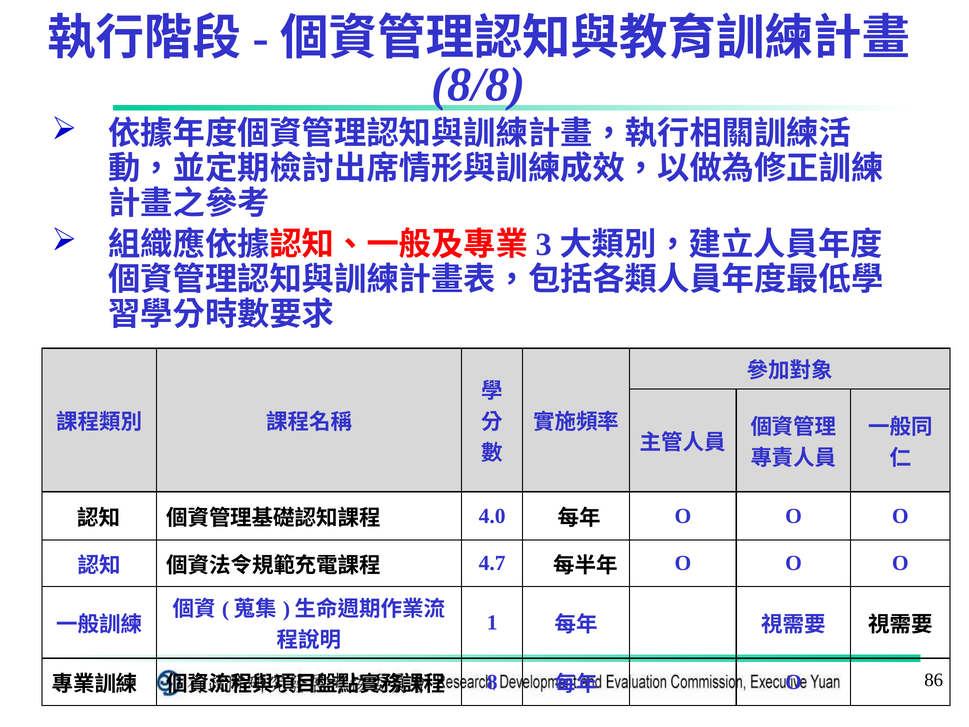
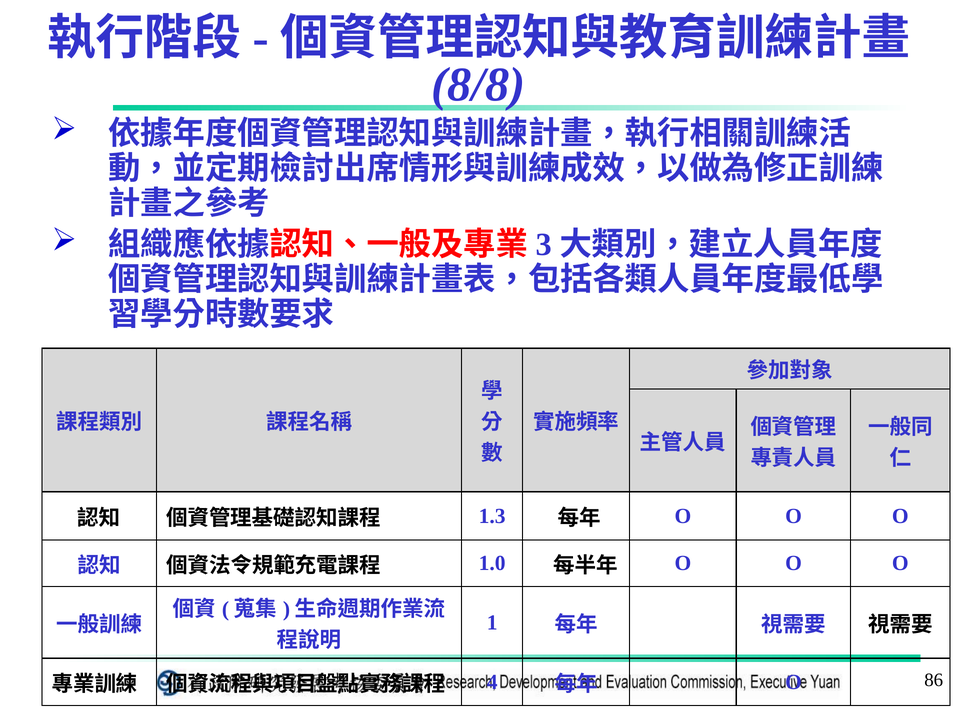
4.0: 4.0 -> 1.3
4.7: 4.7 -> 1.0
8: 8 -> 4
